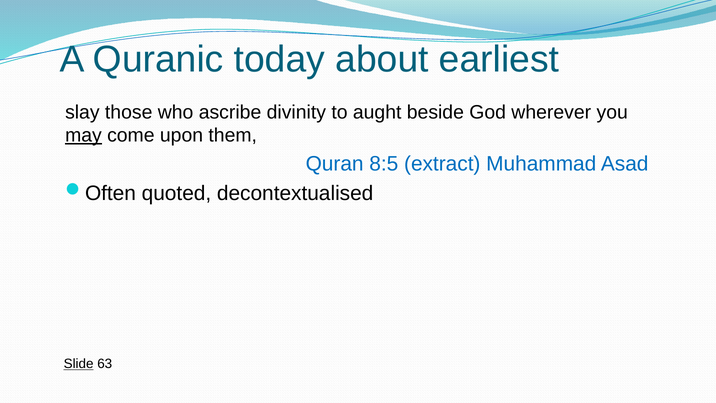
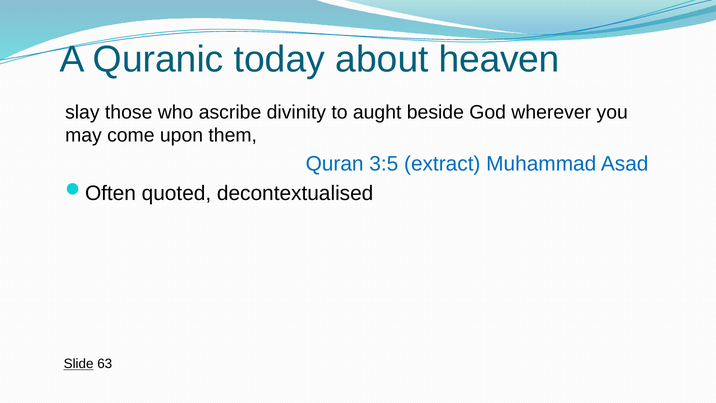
earliest: earliest -> heaven
may underline: present -> none
8:5: 8:5 -> 3:5
